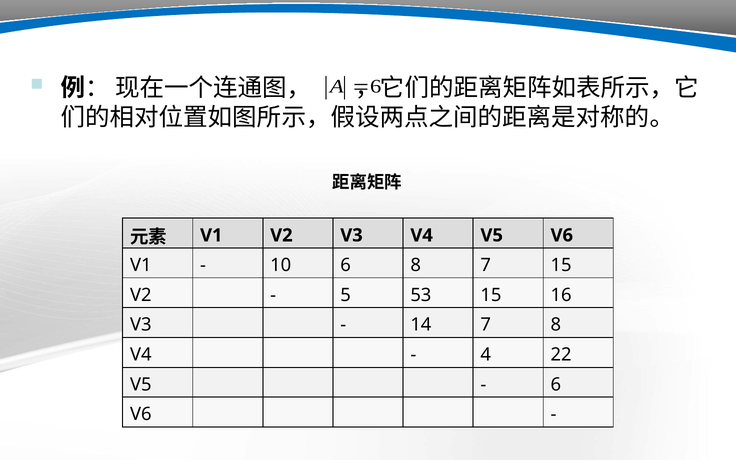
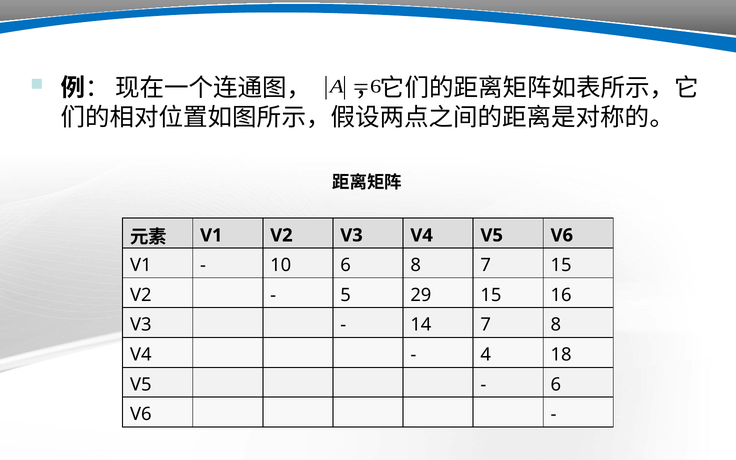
53: 53 -> 29
4 22: 22 -> 18
